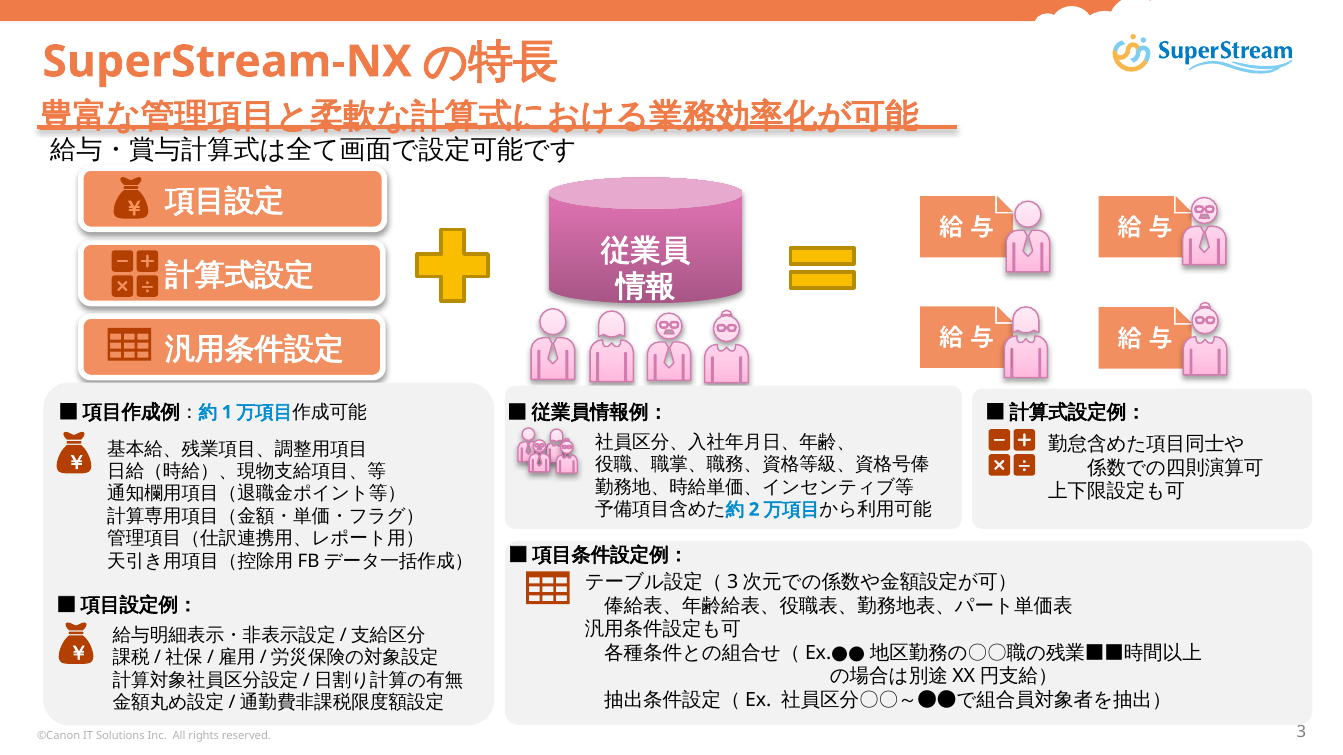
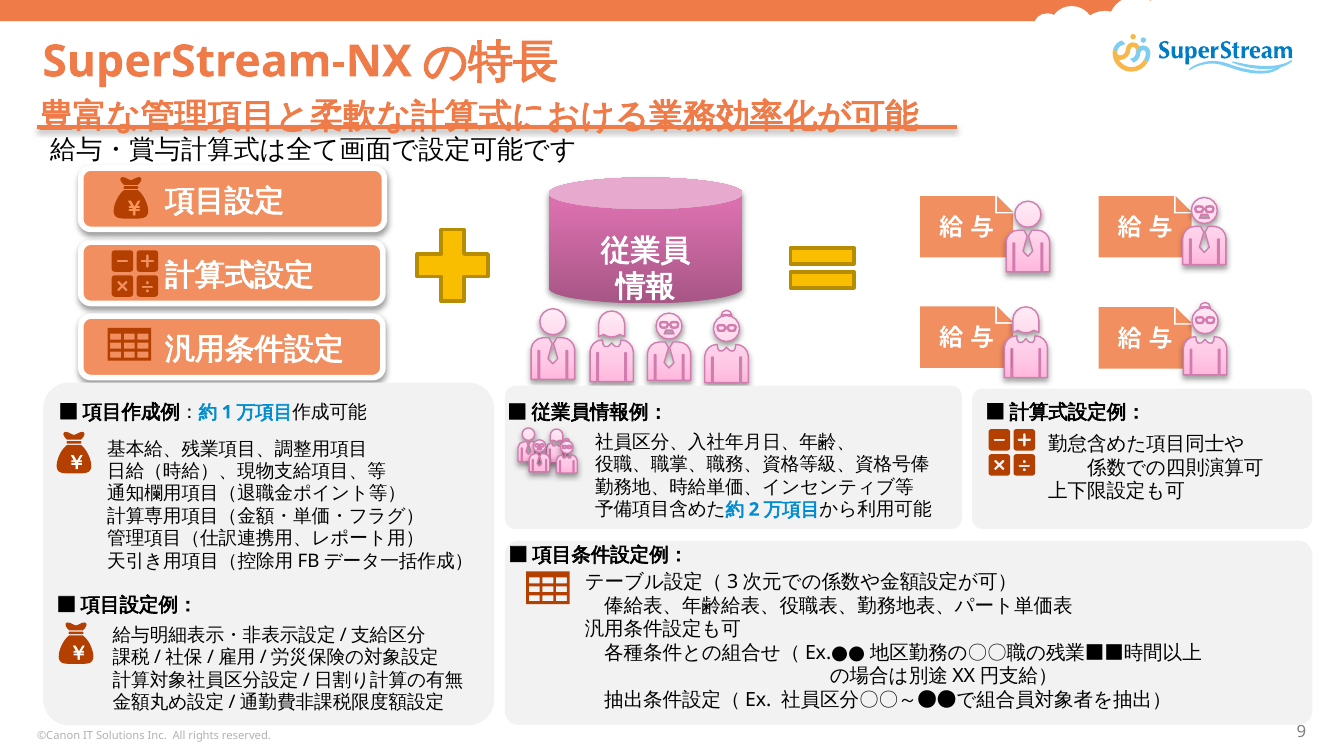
3: 3 -> 9
